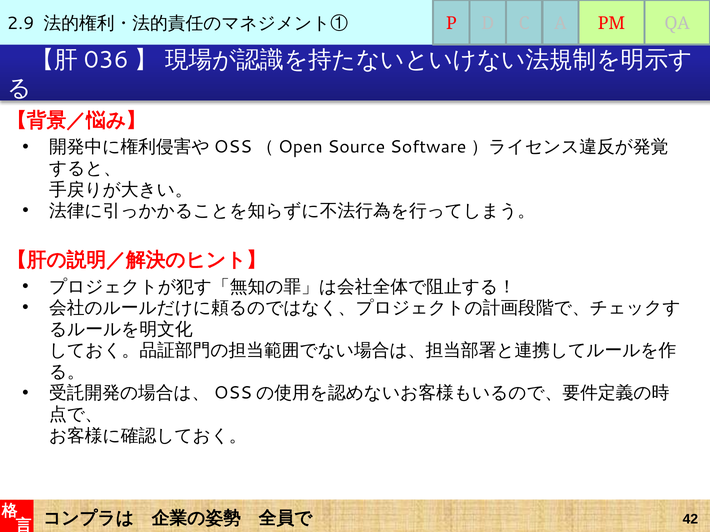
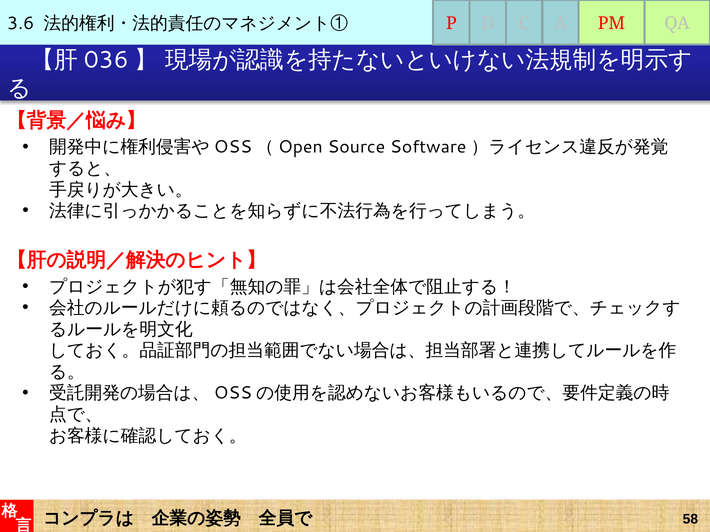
2.9: 2.9 -> 3.6
42: 42 -> 58
